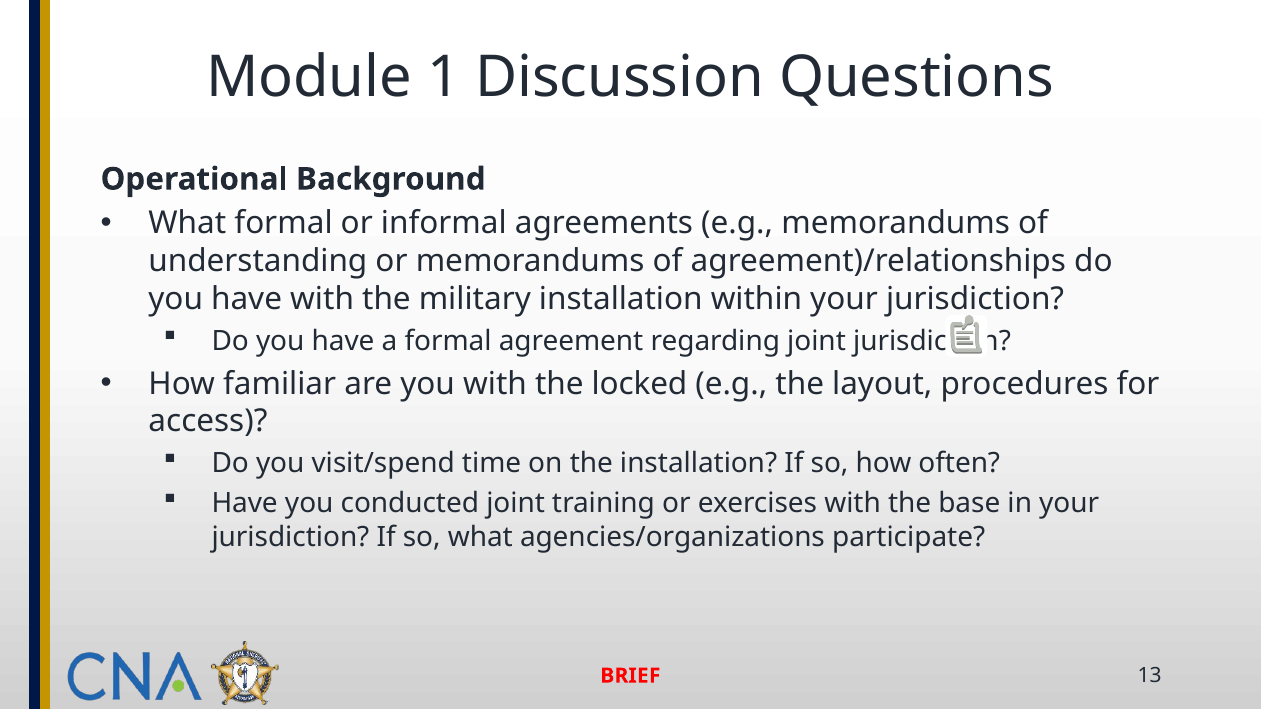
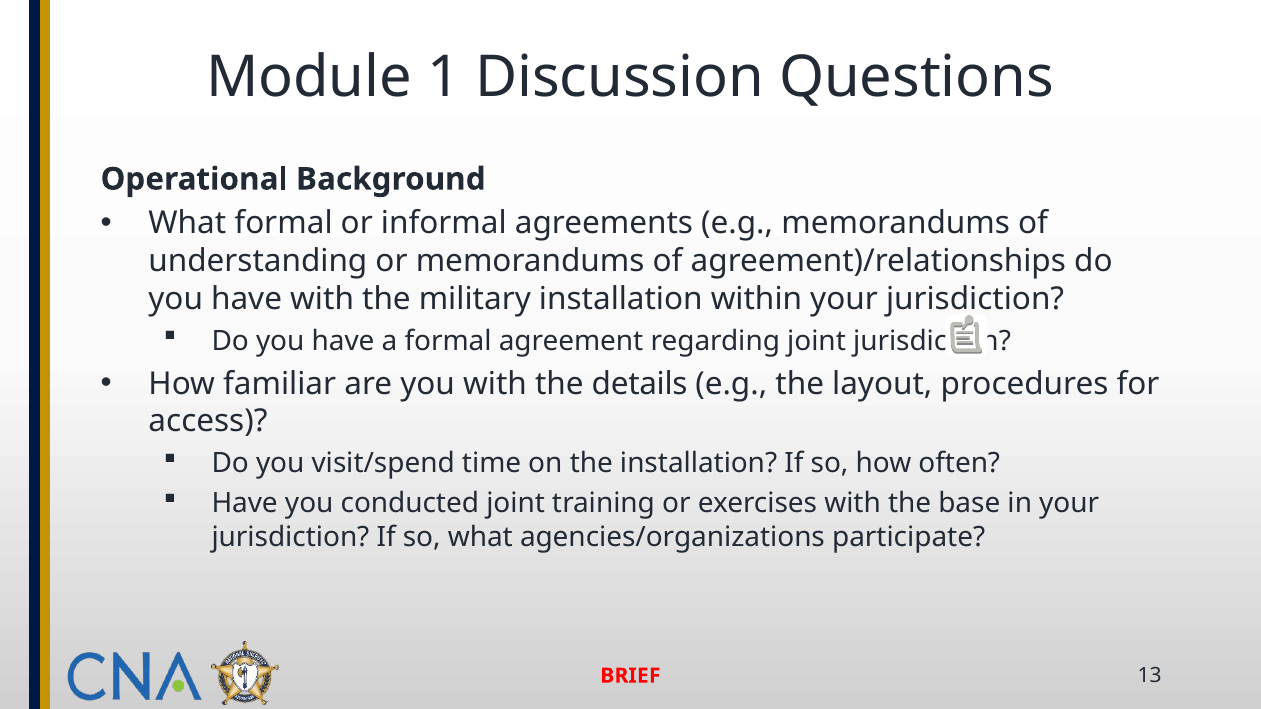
locked: locked -> details
